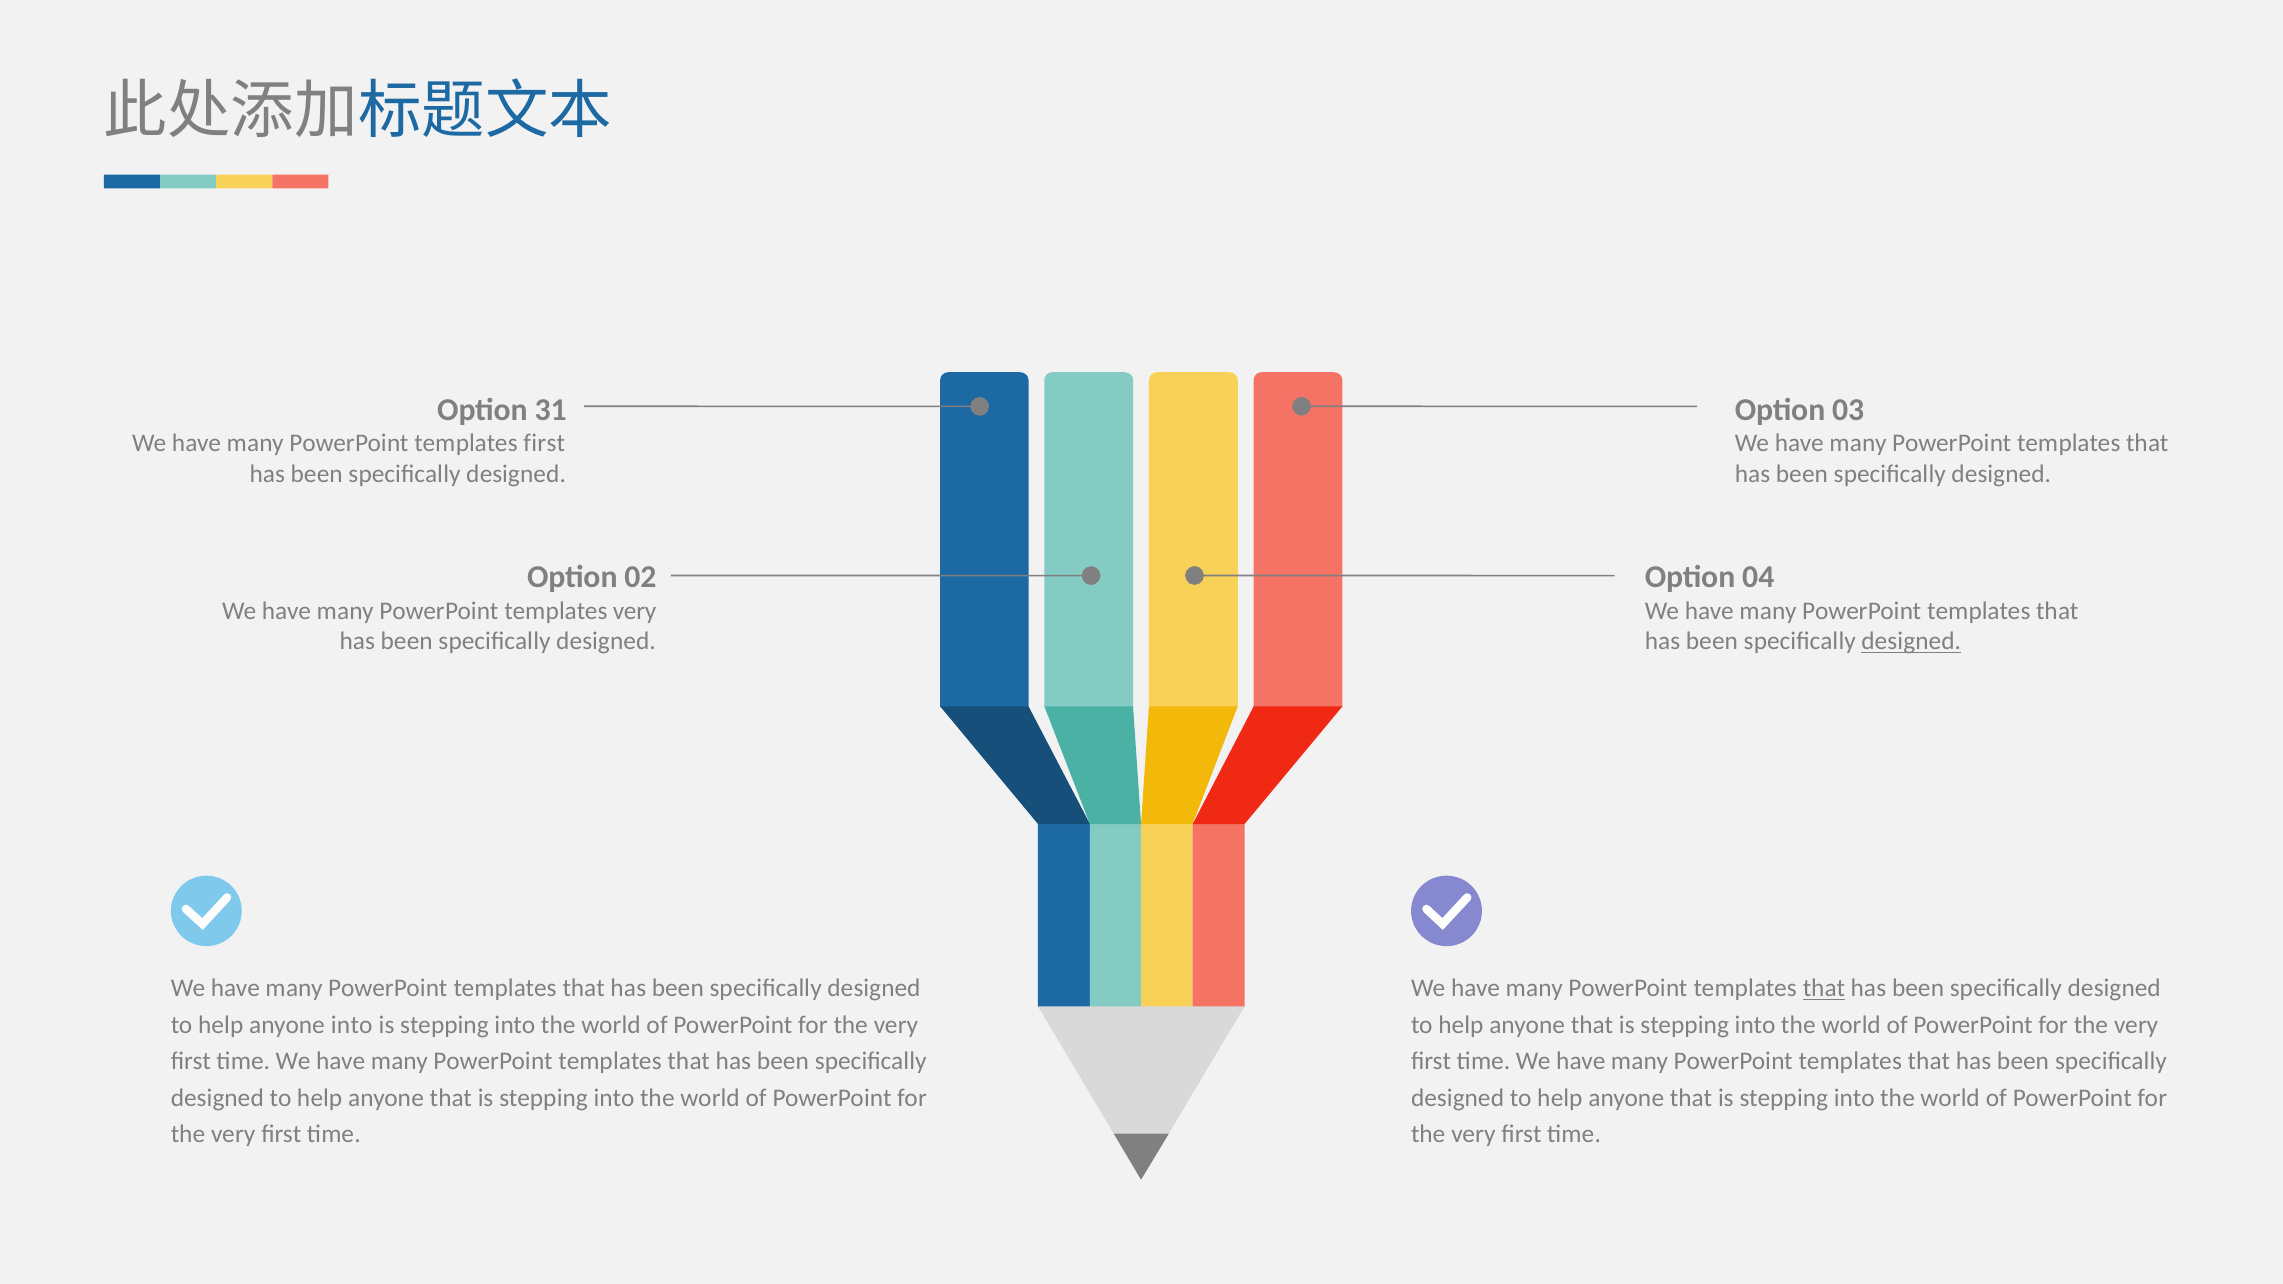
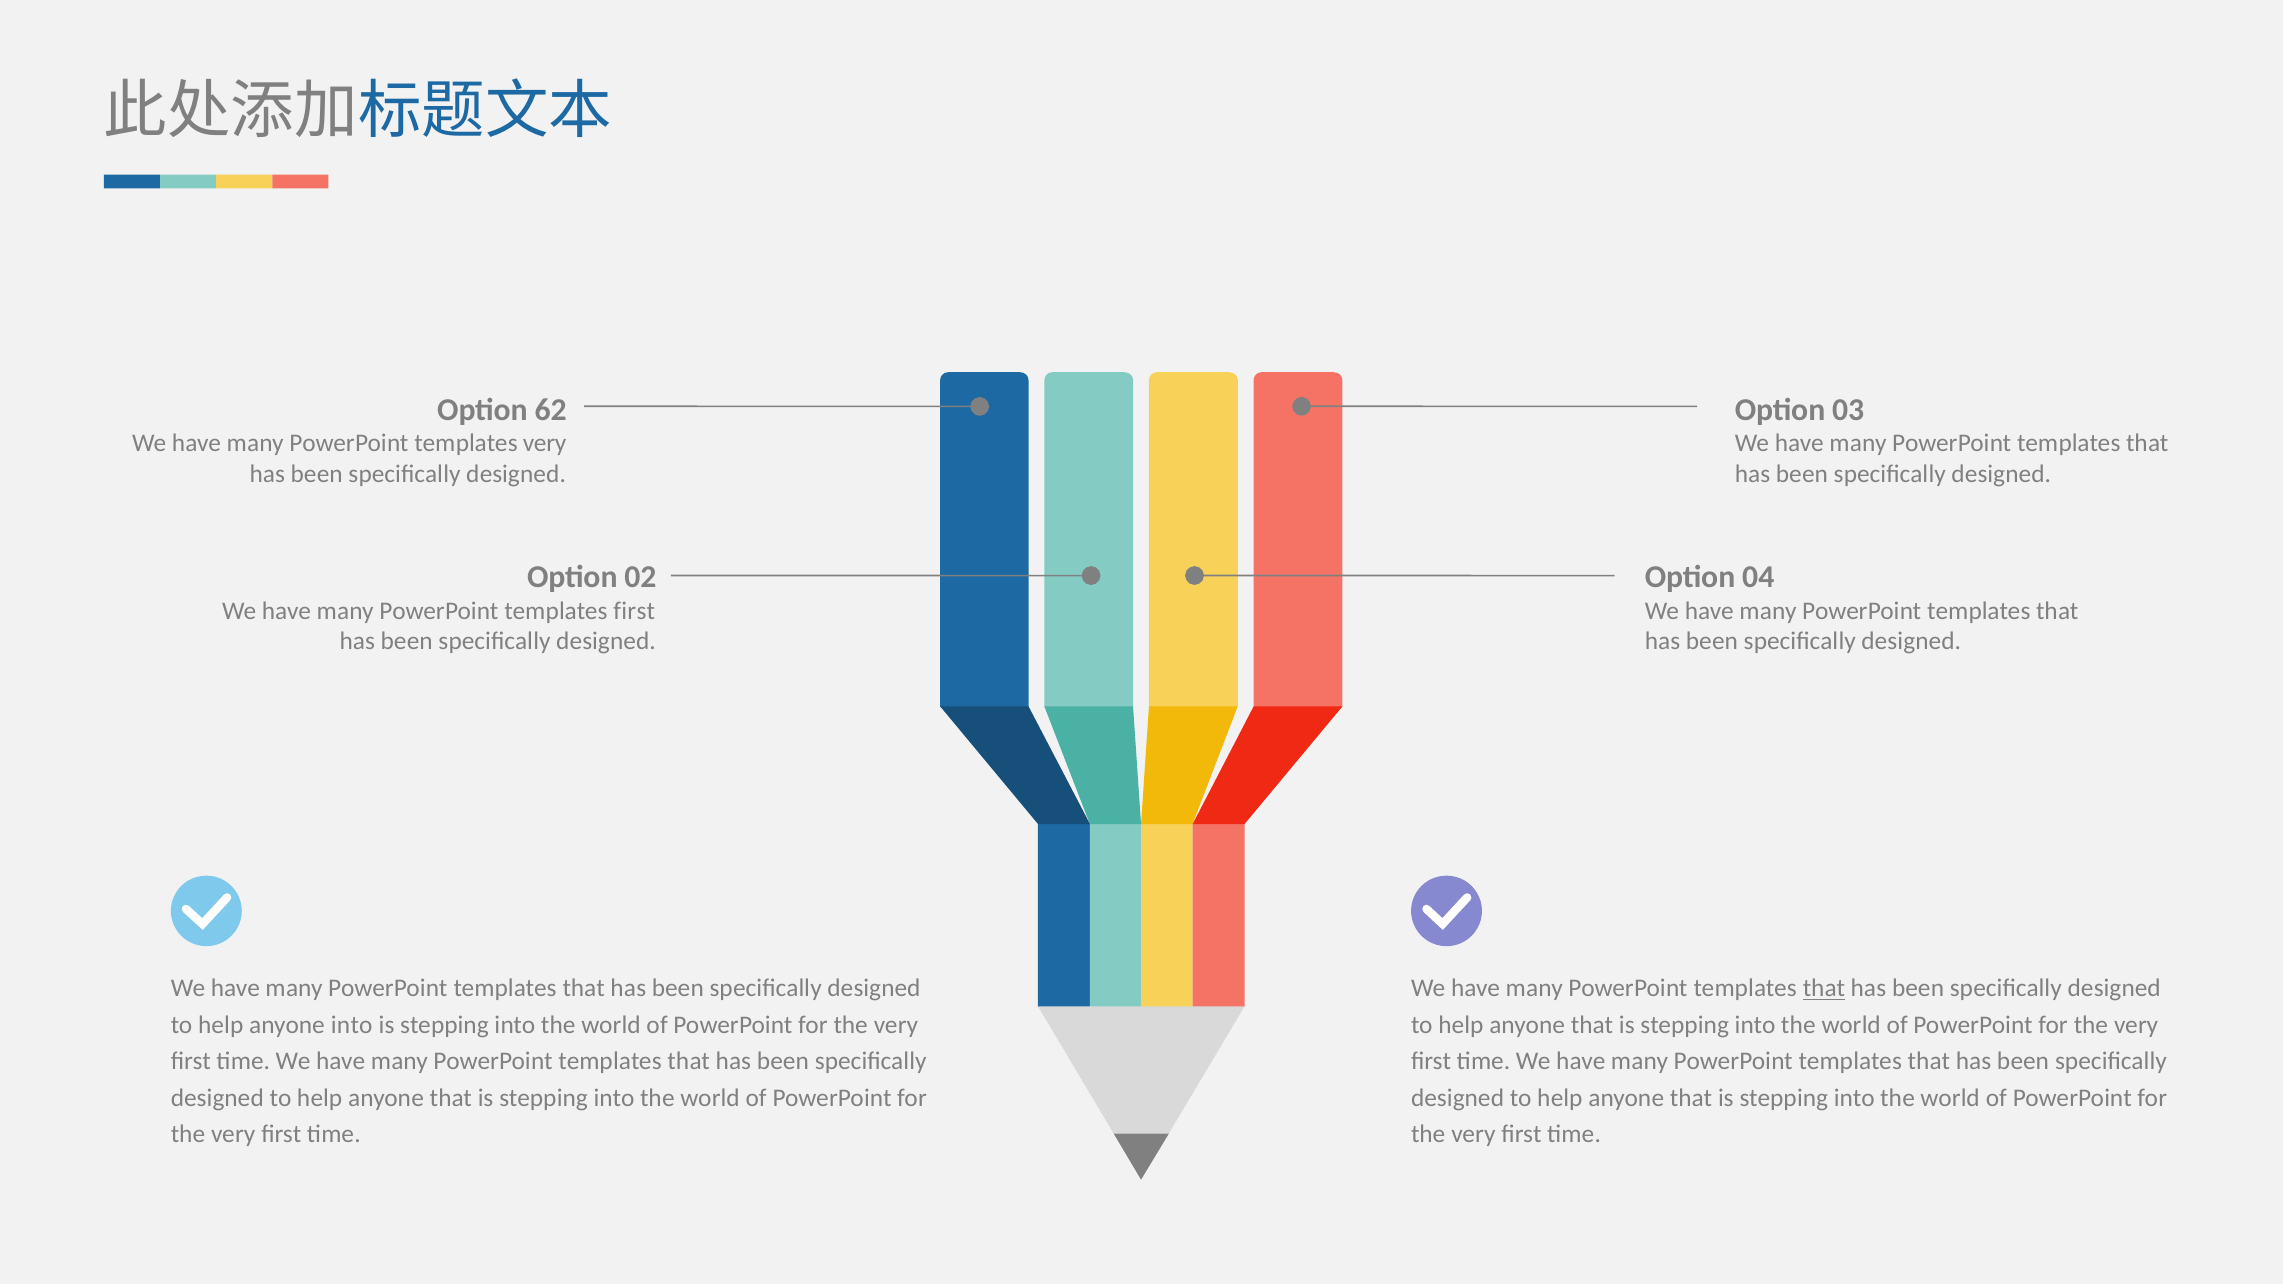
31: 31 -> 62
templates first: first -> very
templates very: very -> first
designed at (1911, 642) underline: present -> none
